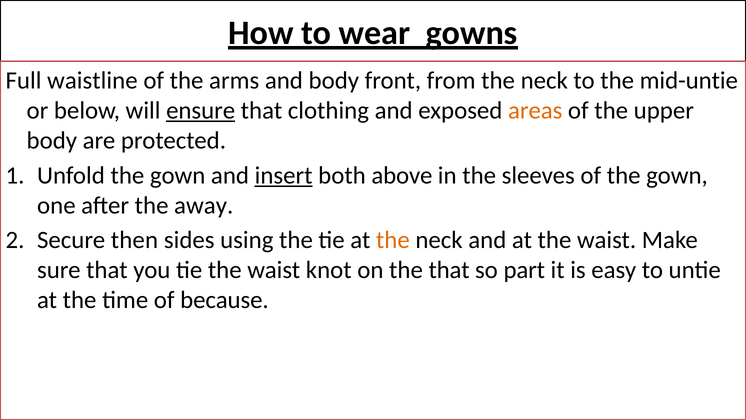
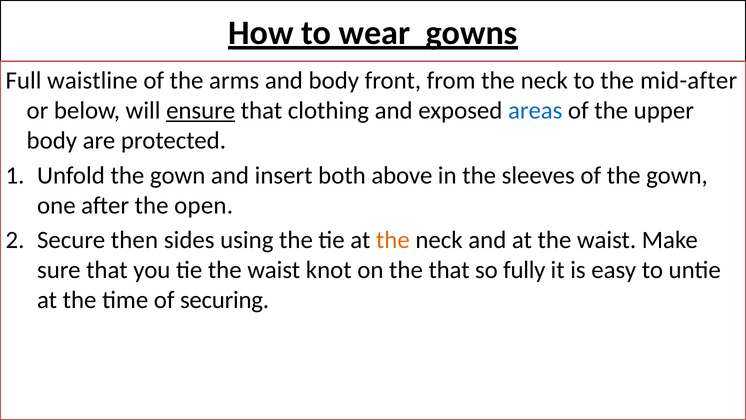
mid-untie: mid-untie -> mid-after
areas colour: orange -> blue
insert underline: present -> none
away: away -> open
part: part -> fully
because: because -> securing
